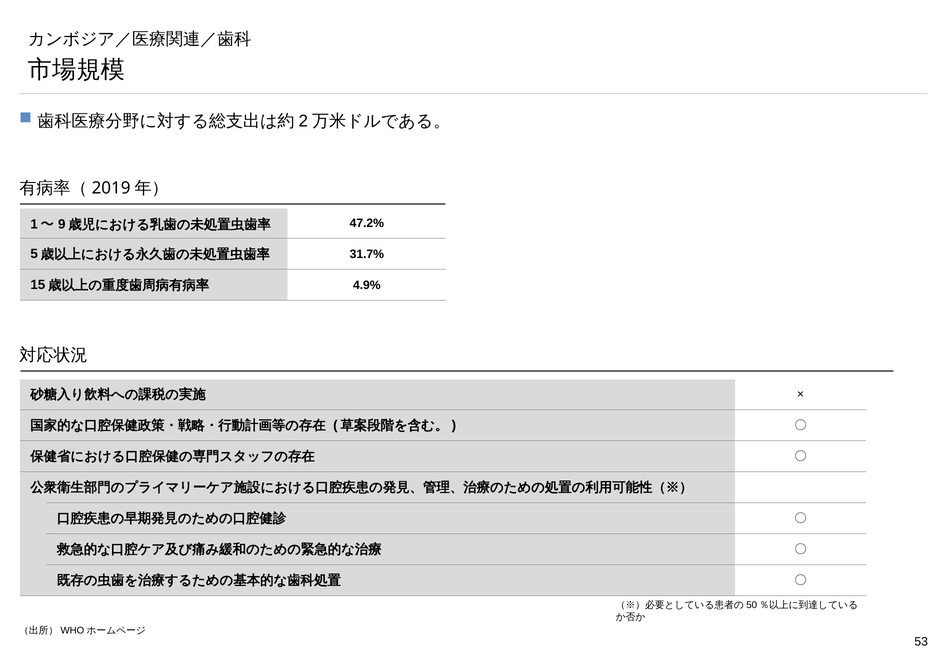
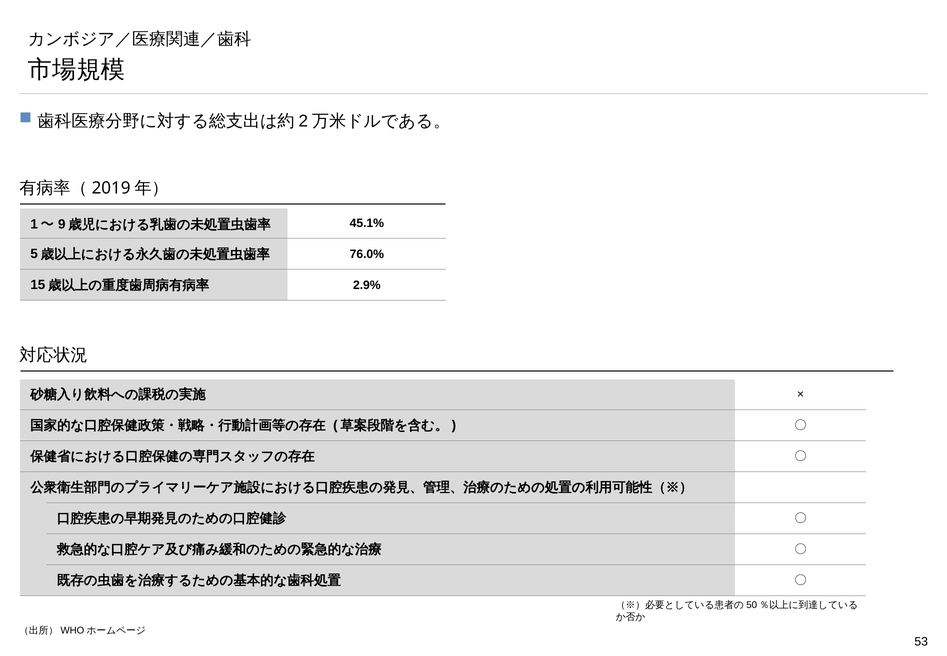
47.2%: 47.2% -> 45.1%
31.7%: 31.7% -> 76.0%
4.9%: 4.9% -> 2.9%
